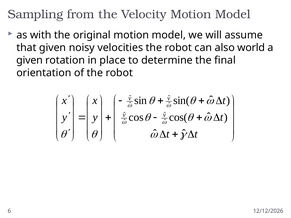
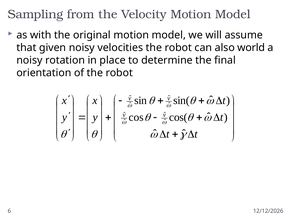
given at (30, 60): given -> noisy
